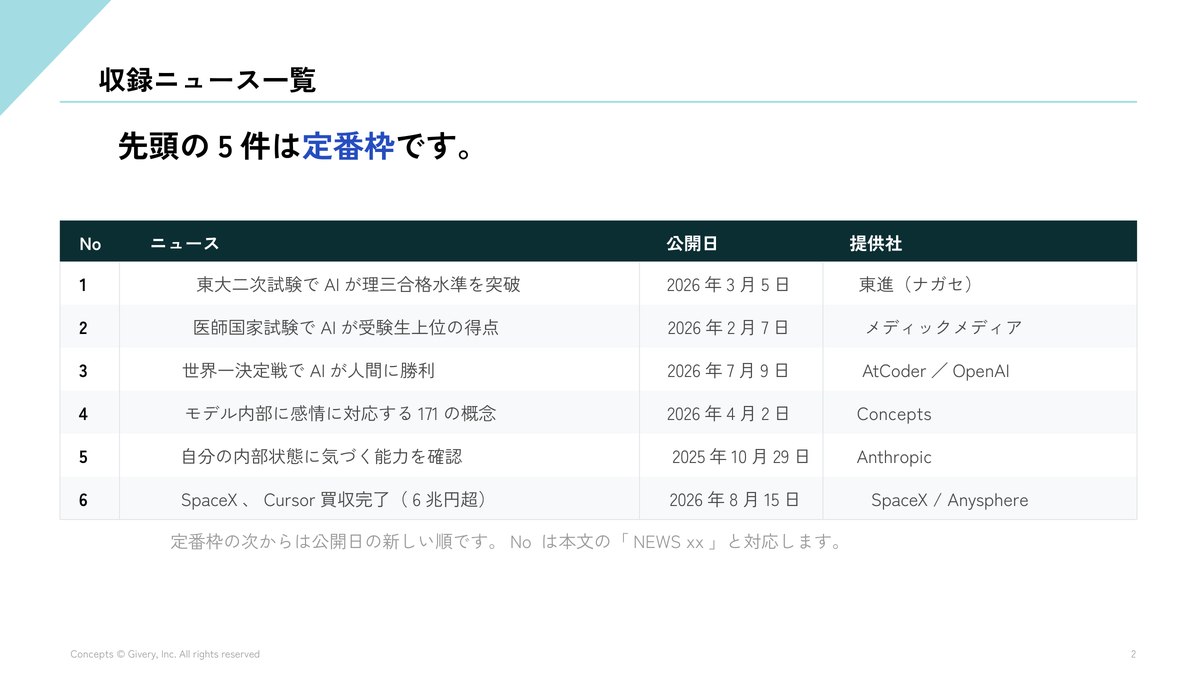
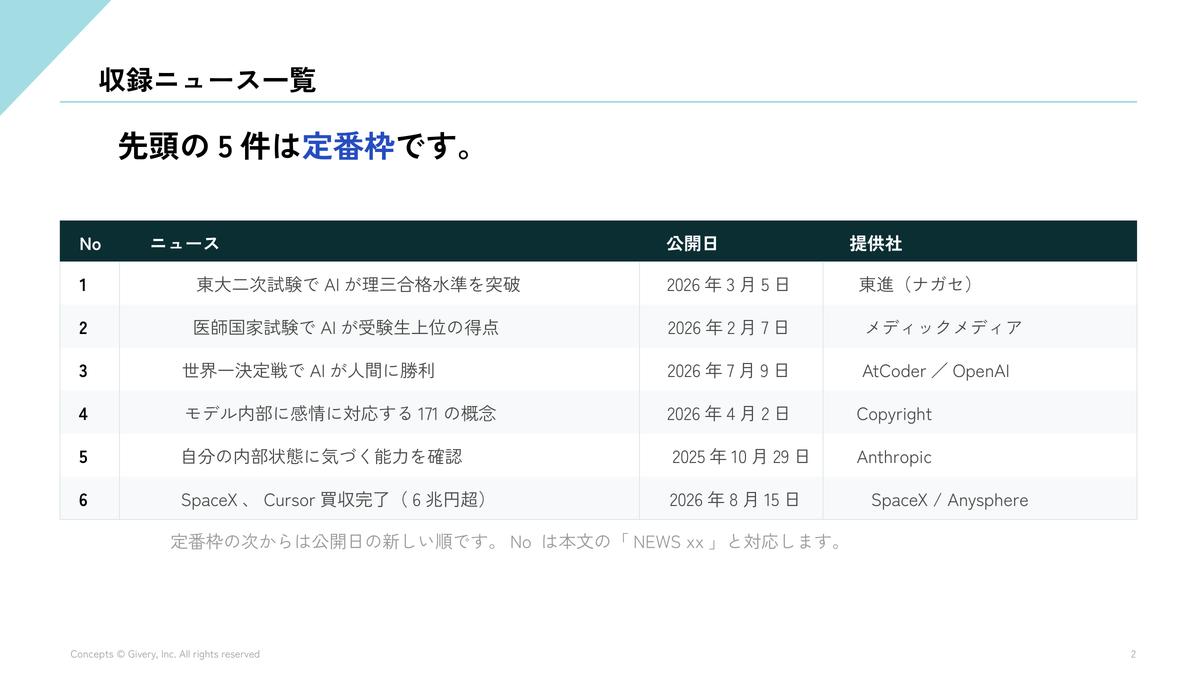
Concepts at (894, 415): Concepts -> Copyright
